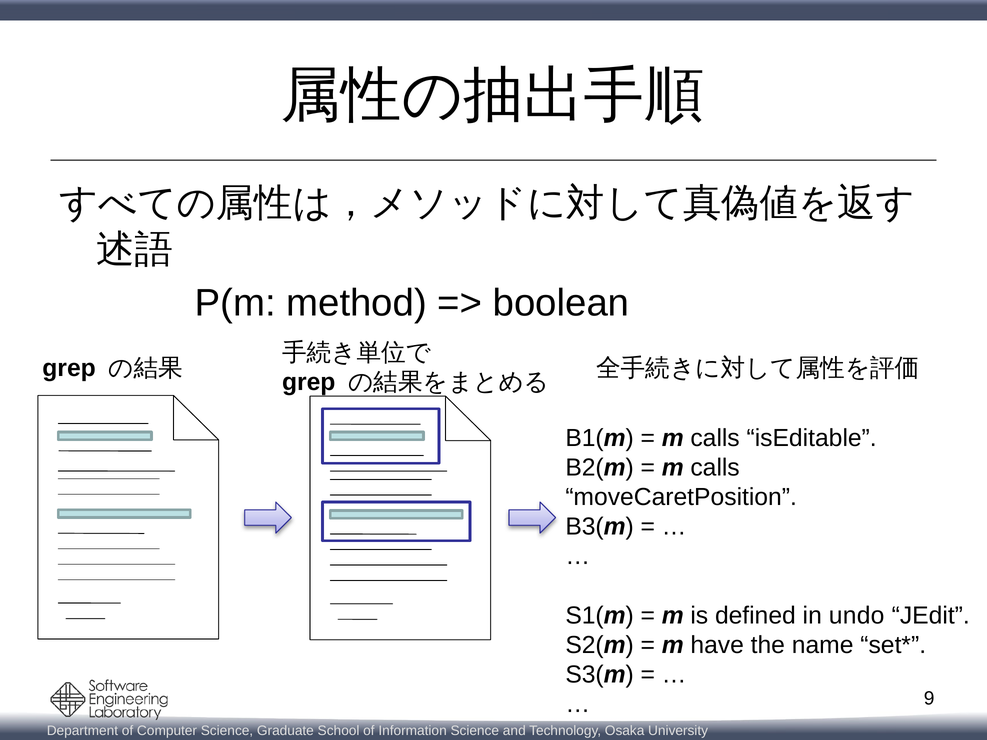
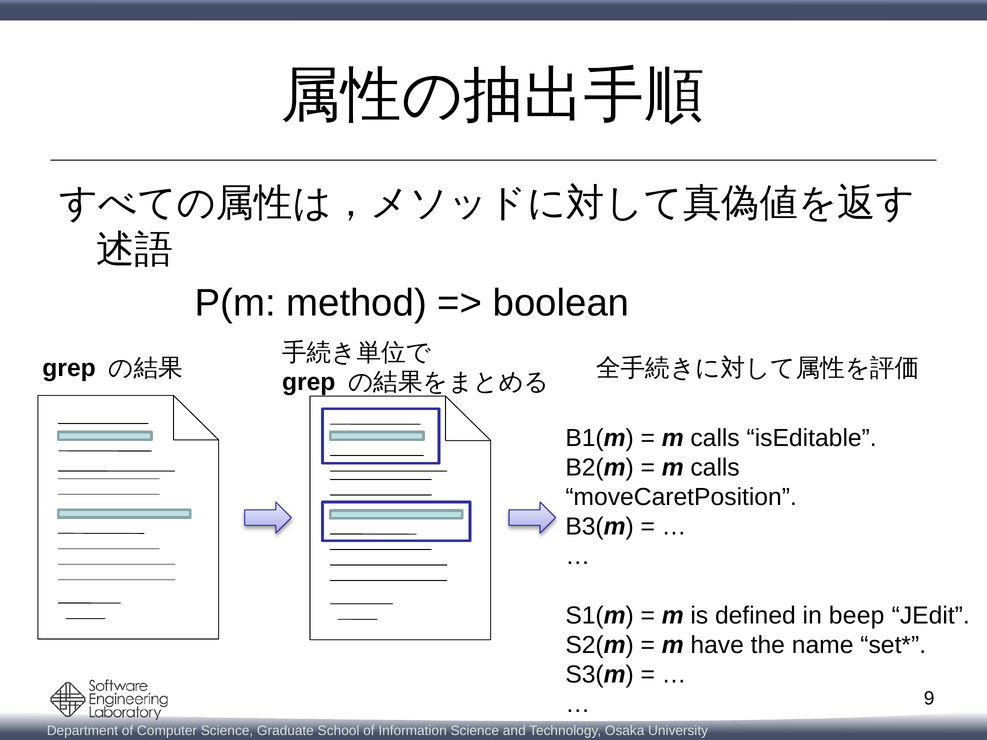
undo: undo -> beep
